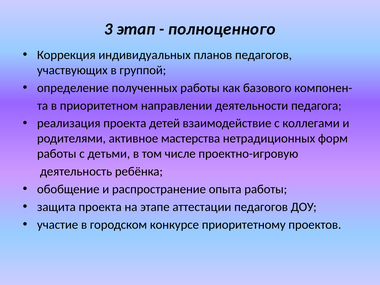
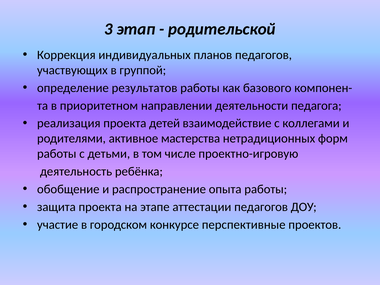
полноценного: полноценного -> родительской
полученных: полученных -> результатов
приоритетному: приоритетному -> перспективные
